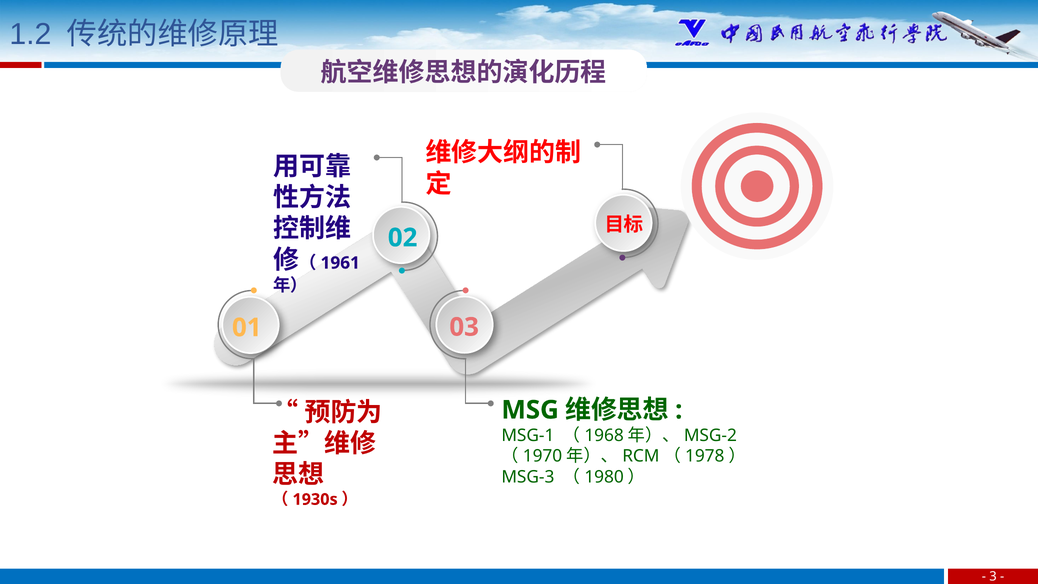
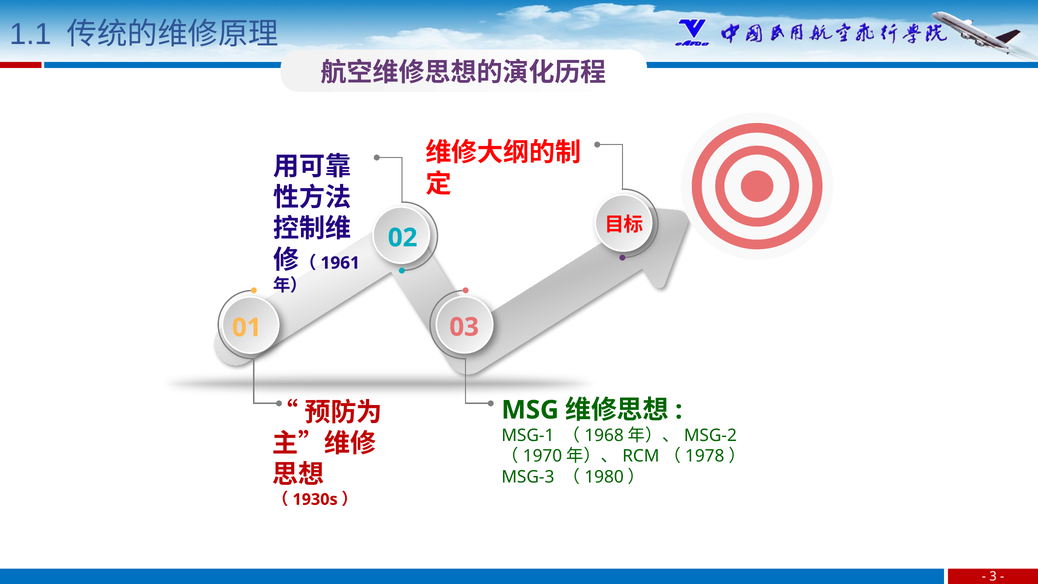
1.2: 1.2 -> 1.1
